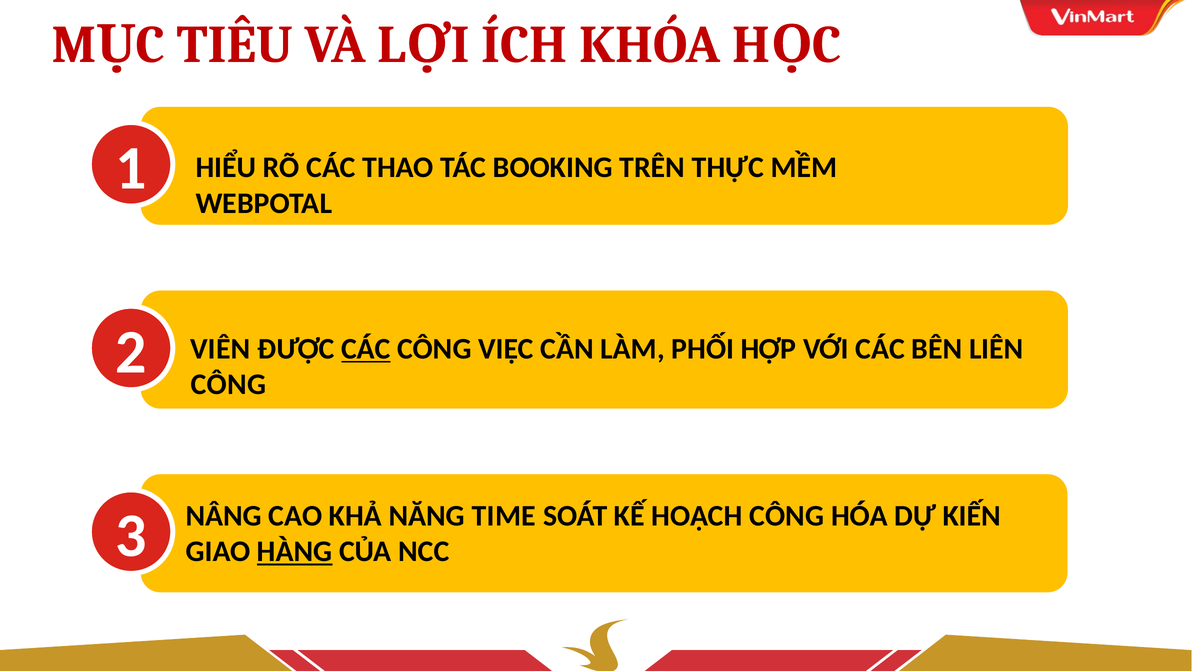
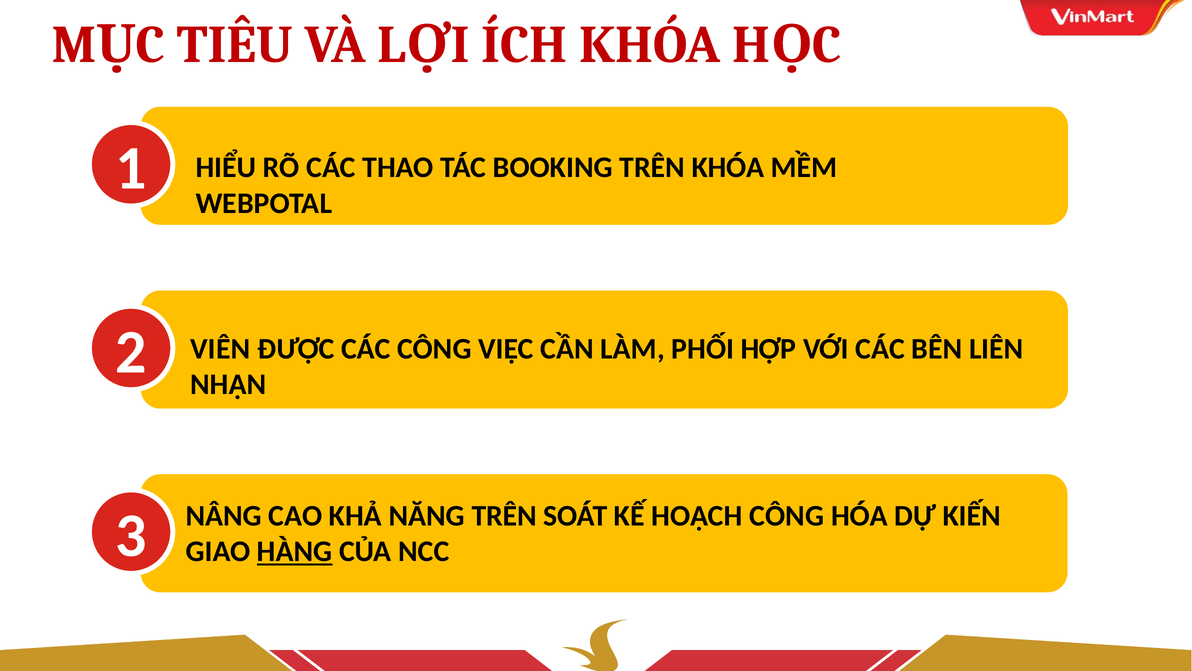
TRÊN THỰC: THỰC -> KHÓA
CÁC at (366, 349) underline: present -> none
CÔNG at (228, 384): CÔNG -> NHẬN
NĂNG TIME: TIME -> TRÊN
